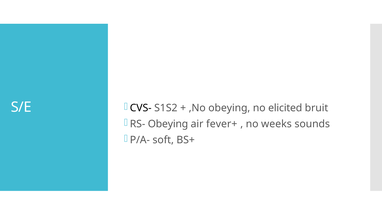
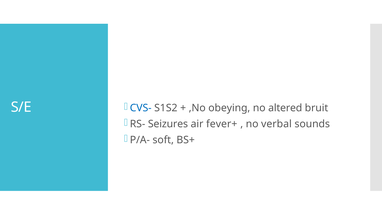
CVS- colour: black -> blue
elicited: elicited -> altered
RS- Obeying: Obeying -> Seizures
weeks: weeks -> verbal
